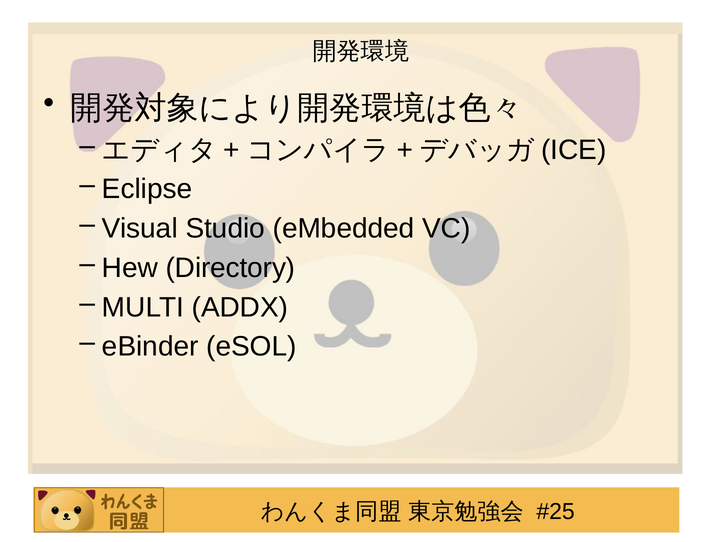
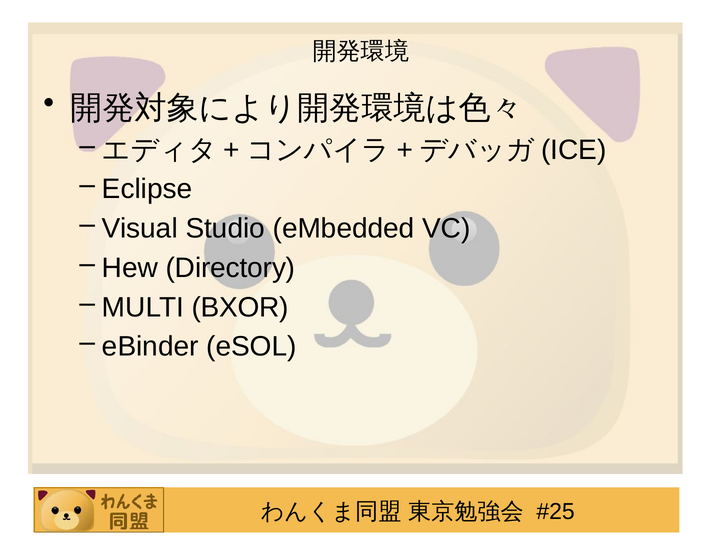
ADDX: ADDX -> BXOR
